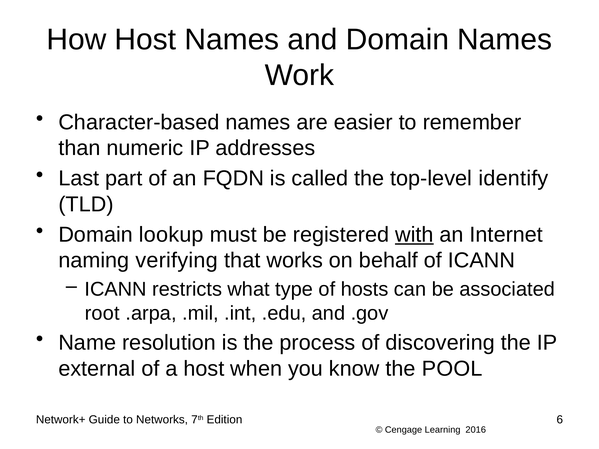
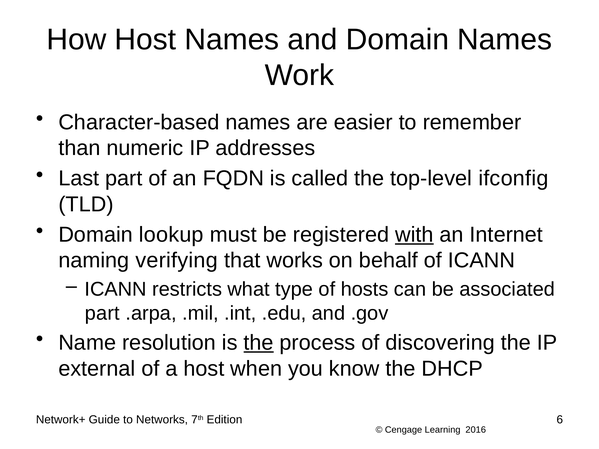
identify: identify -> ifconfig
root at (102, 313): root -> part
the at (259, 343) underline: none -> present
POOL: POOL -> DHCP
